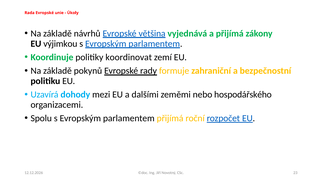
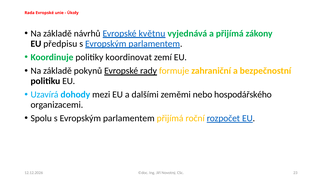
většina: většina -> květnu
výjimkou: výjimkou -> předpisu
